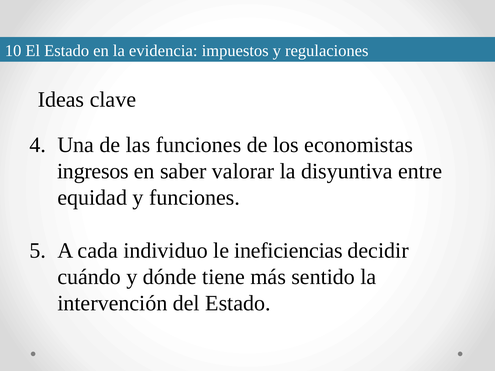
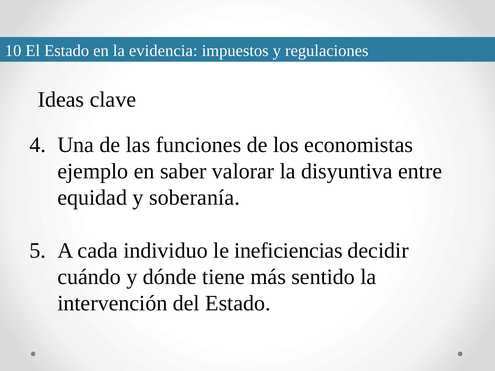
ingresos: ingresos -> ejemplo
y funciones: funciones -> soberanía
